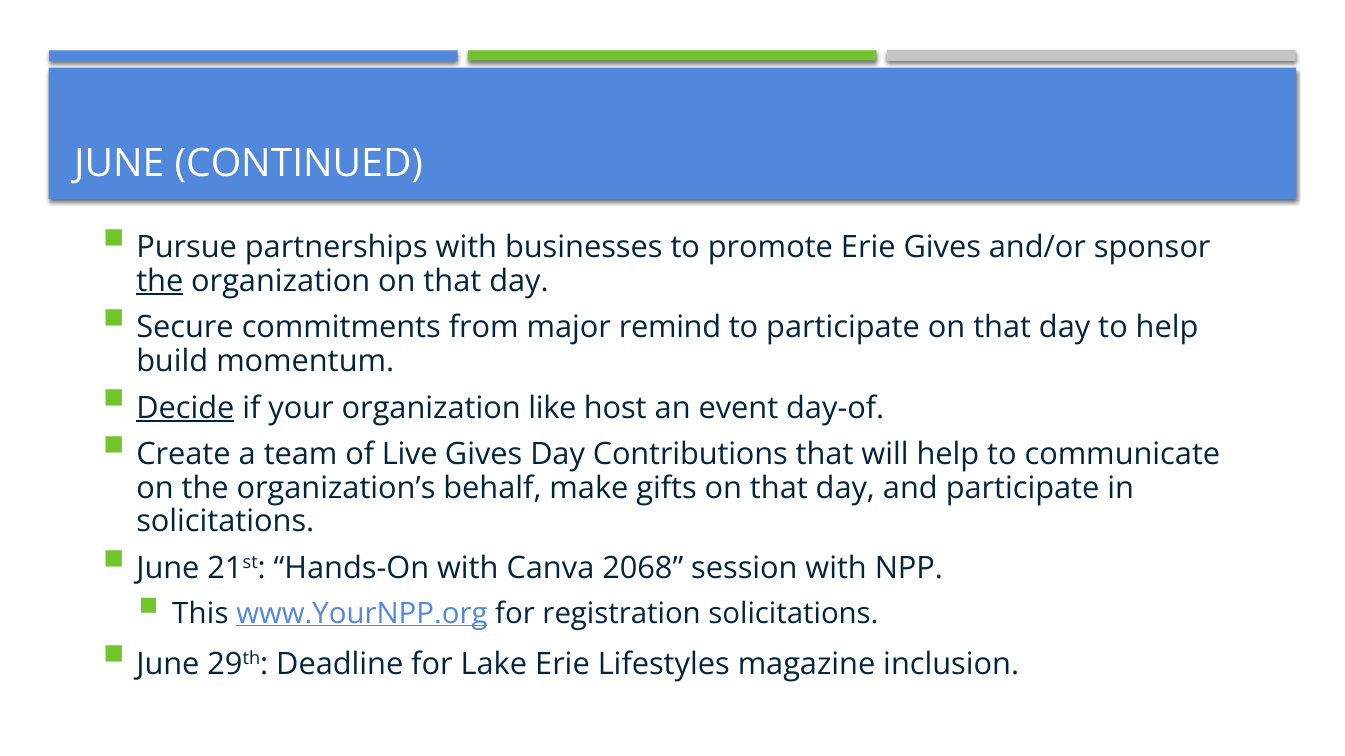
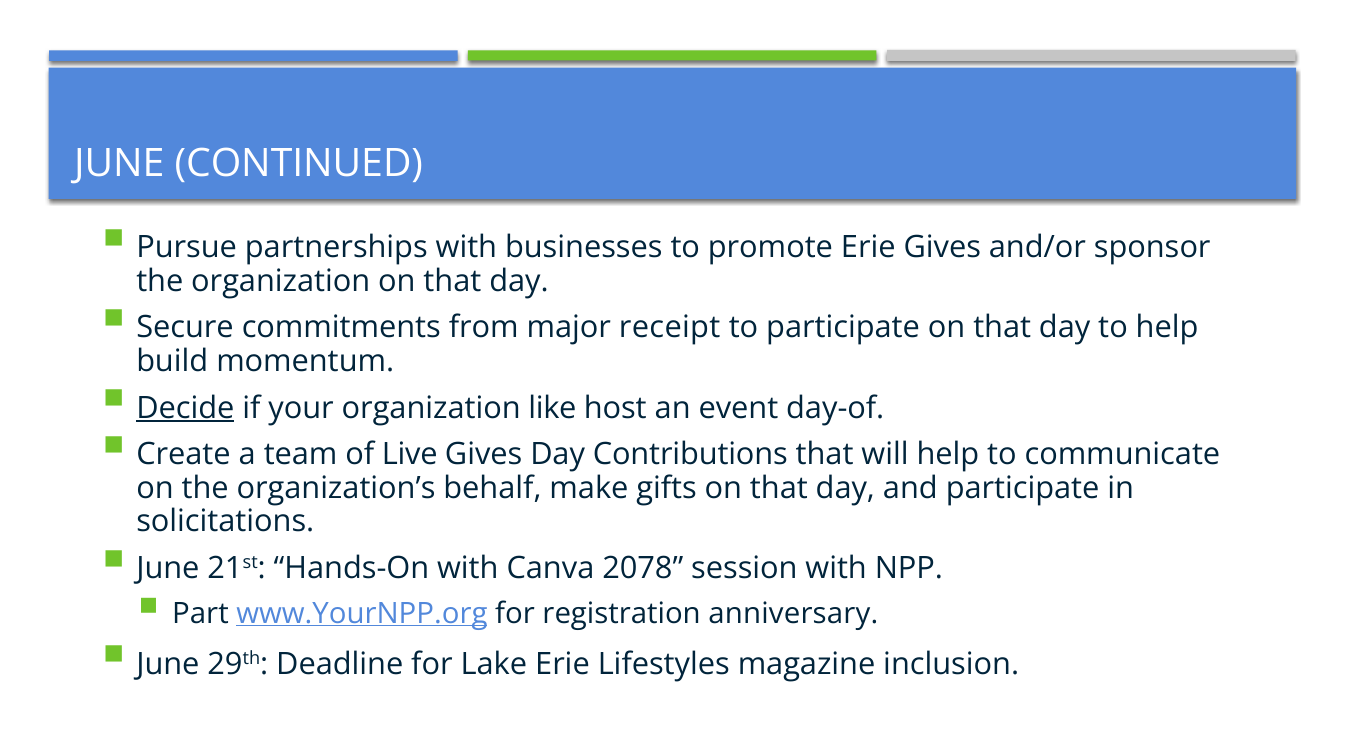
the at (160, 281) underline: present -> none
remind: remind -> receipt
2068: 2068 -> 2078
This: This -> Part
registration solicitations: solicitations -> anniversary
